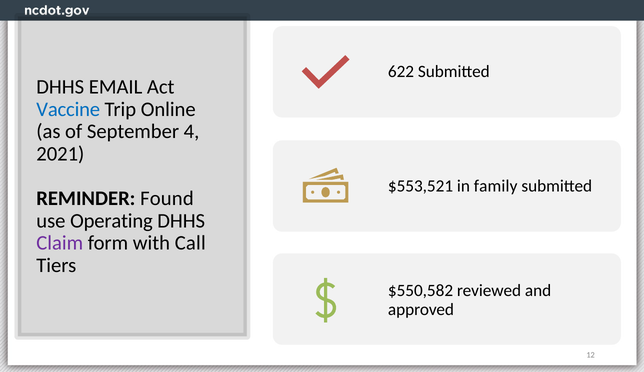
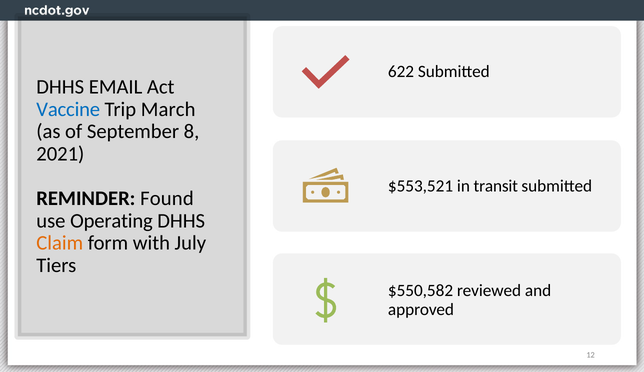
Online: Online -> March
4: 4 -> 8
family: family -> transit
Claim colour: purple -> orange
Call: Call -> July
